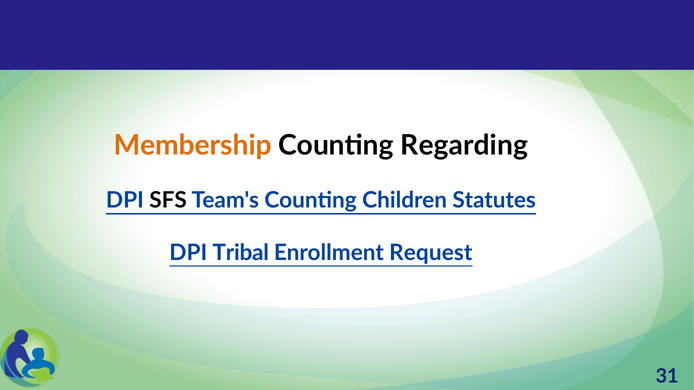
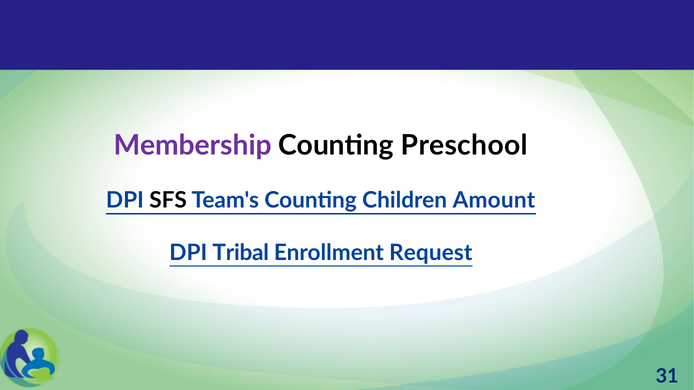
Membership colour: orange -> purple
Regarding: Regarding -> Preschool
Statutes: Statutes -> Amount
